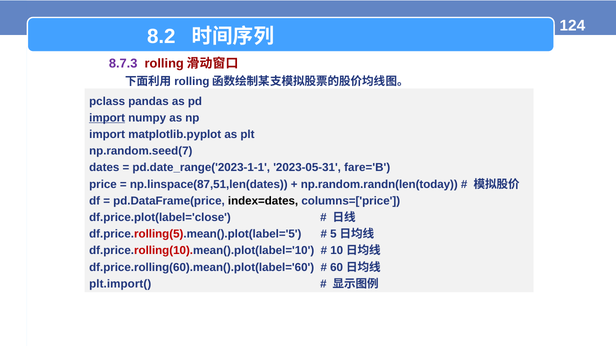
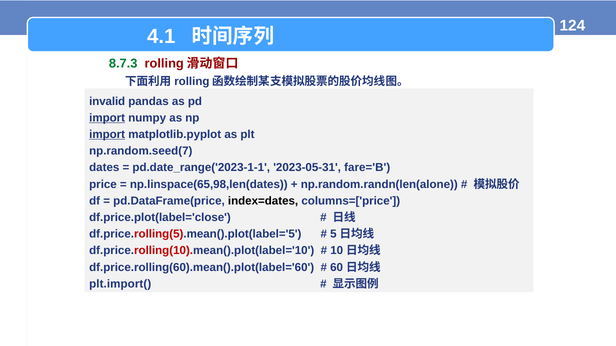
8.2: 8.2 -> 4.1
8.7.3 colour: purple -> green
pclass: pclass -> invalid
import at (107, 135) underline: none -> present
np.linspace(87,51,len(dates: np.linspace(87,51,len(dates -> np.linspace(65,98,len(dates
np.random.randn(len(today: np.random.randn(len(today -> np.random.randn(len(alone
